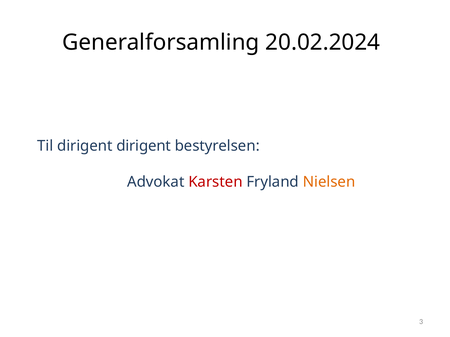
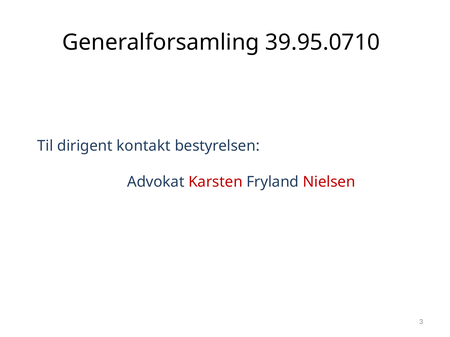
20.02.2024: 20.02.2024 -> 39.95.0710
dirigent dirigent: dirigent -> kontakt
Nielsen colour: orange -> red
